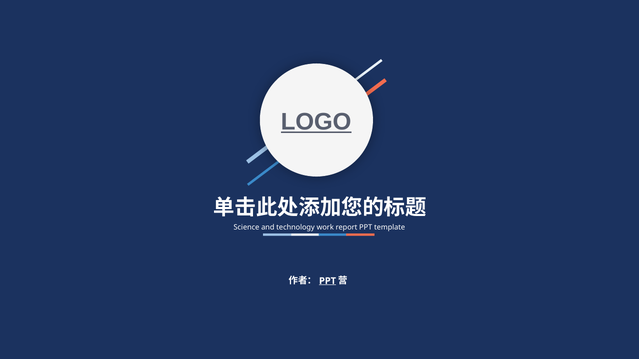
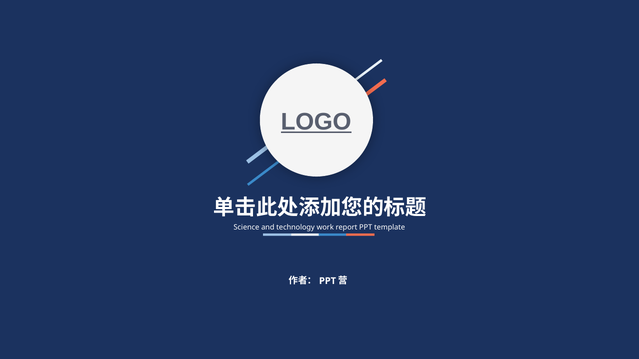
PPT at (328, 281) underline: present -> none
